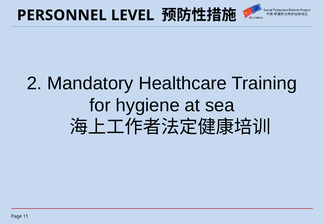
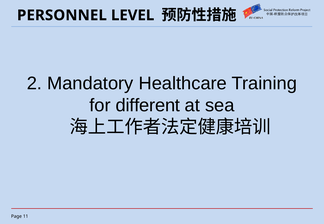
hygiene: hygiene -> different
